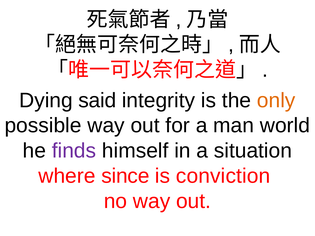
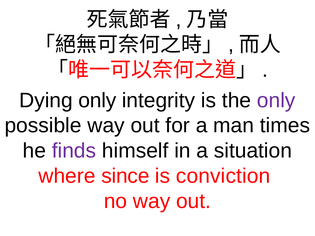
Dying said: said -> only
only at (276, 101) colour: orange -> purple
world: world -> times
